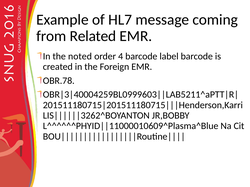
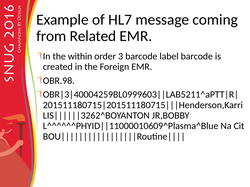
noted: noted -> within
4: 4 -> 3
OBR.78: OBR.78 -> OBR.98
